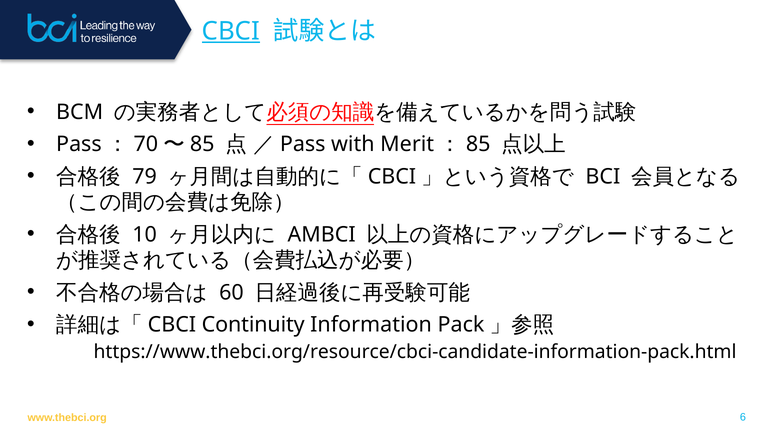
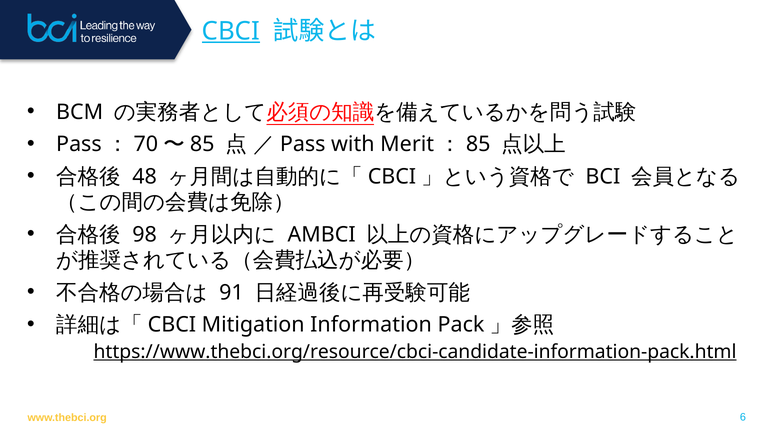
79: 79 -> 48
10: 10 -> 98
60: 60 -> 91
Continuity: Continuity -> Mitigation
https://www.thebci.org/resource/cbci-candidate-information-pack.html underline: none -> present
